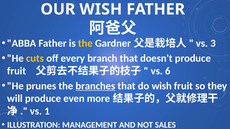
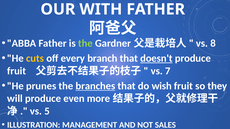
OUR WISH: WISH -> WITH
the at (85, 43) colour: yellow -> light green
3: 3 -> 8
doesn't underline: none -> present
6: 6 -> 7
1: 1 -> 5
